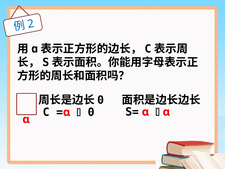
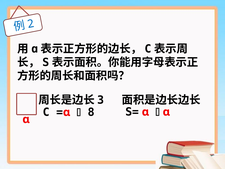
0 at (101, 100): 0 -> 3
0 at (91, 112): 0 -> 8
